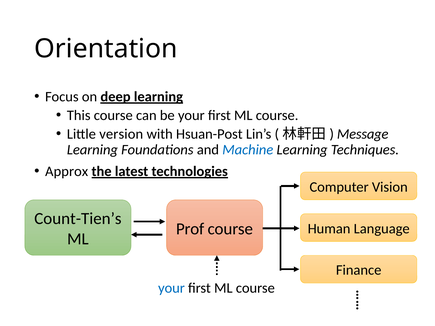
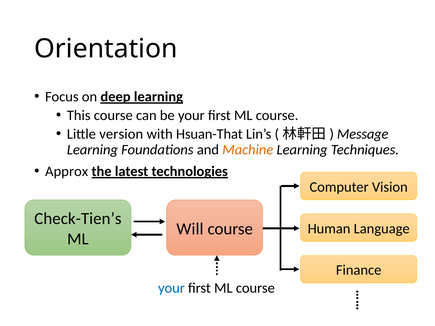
Hsuan-Post: Hsuan-Post -> Hsuan-That
Machine colour: blue -> orange
Count-Tien’s: Count-Tien’s -> Check-Tien’s
Prof: Prof -> Will
